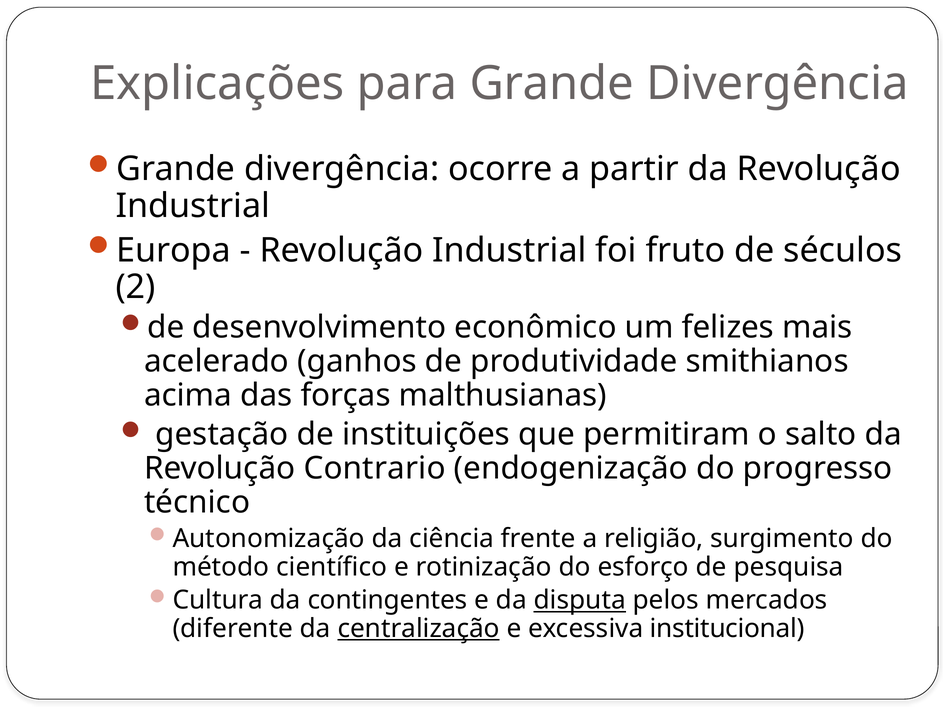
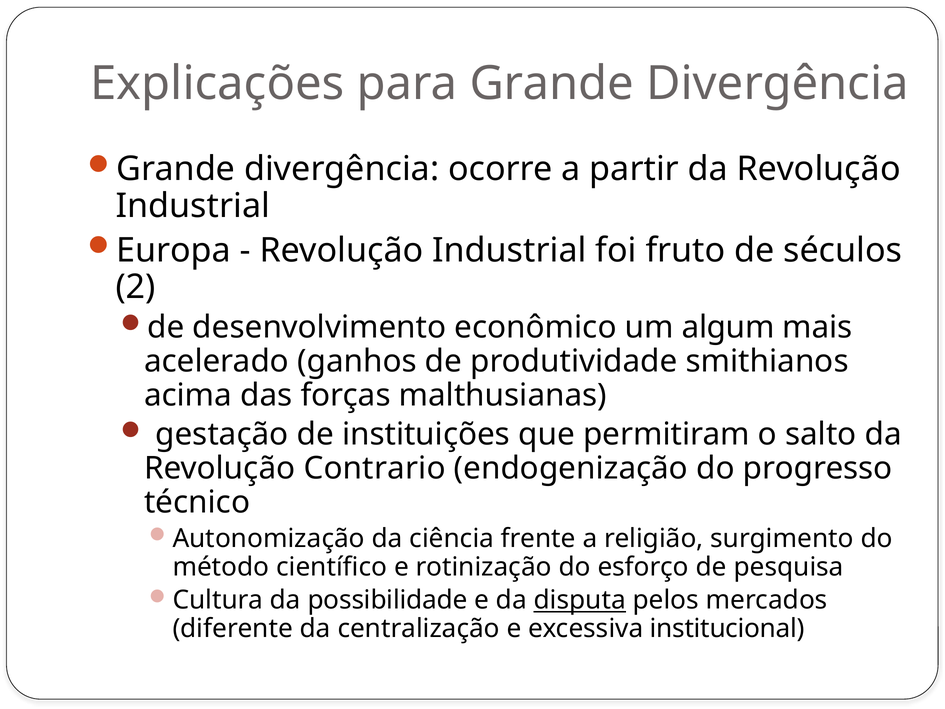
felizes: felizes -> algum
contingentes: contingentes -> possibilidade
centralização underline: present -> none
